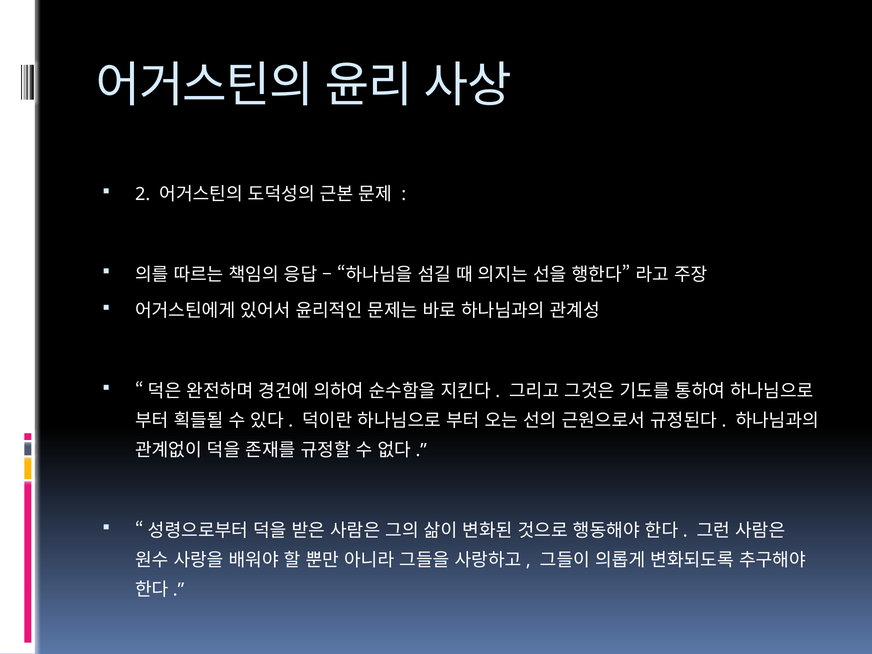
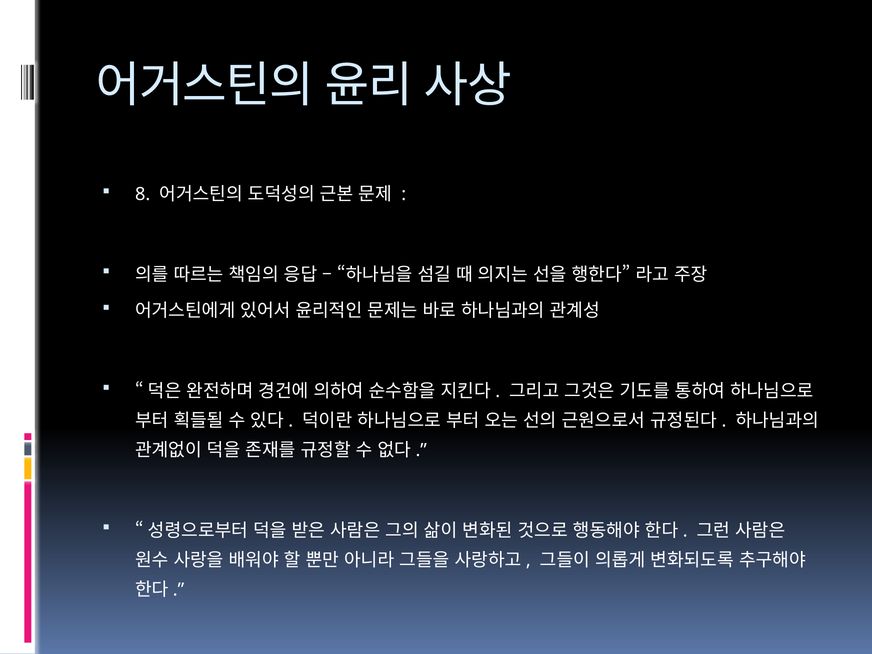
2: 2 -> 8
